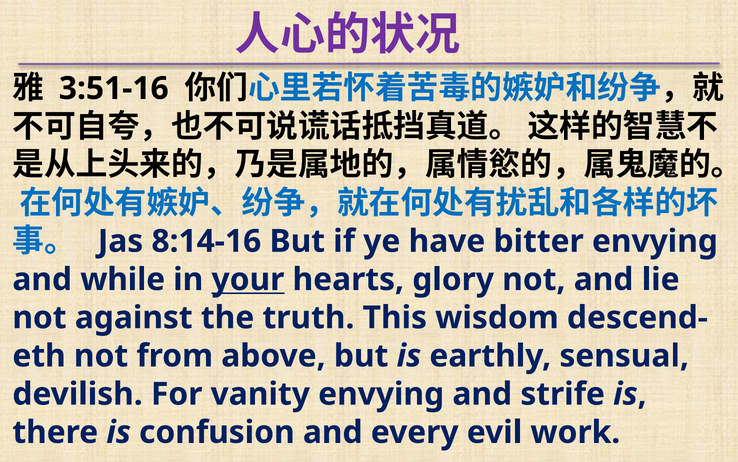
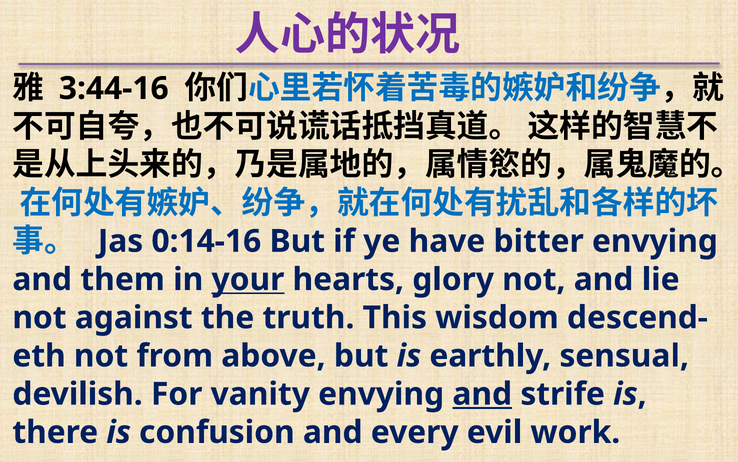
3:51-16: 3:51-16 -> 3:44-16
8:14-16: 8:14-16 -> 0:14-16
while: while -> them
and at (482, 394) underline: none -> present
